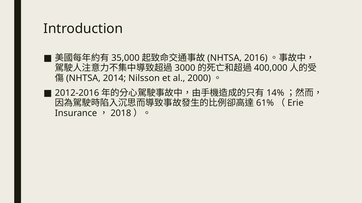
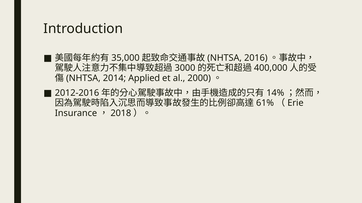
Nilsson: Nilsson -> Applied
